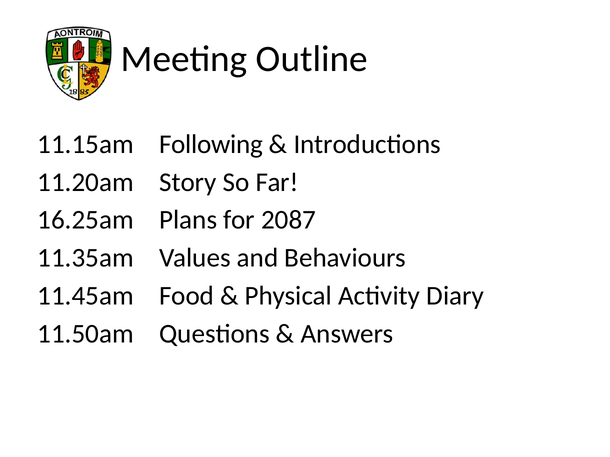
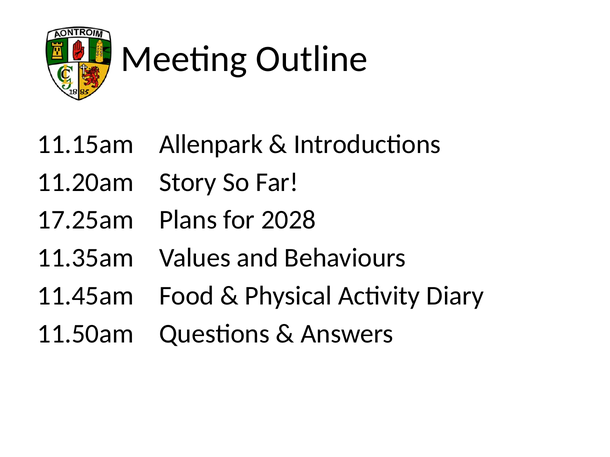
Following: Following -> Allenpark
16.25am: 16.25am -> 17.25am
2087: 2087 -> 2028
